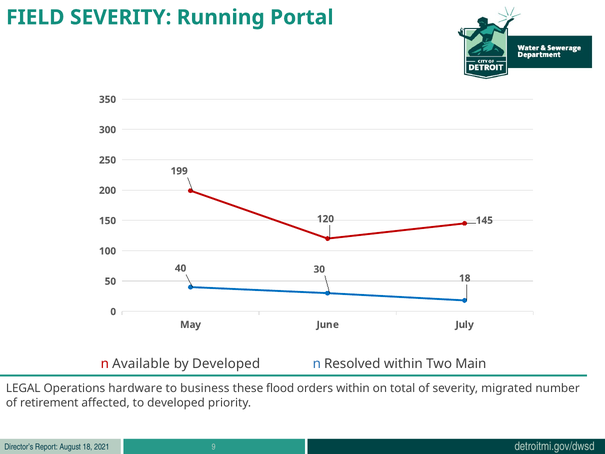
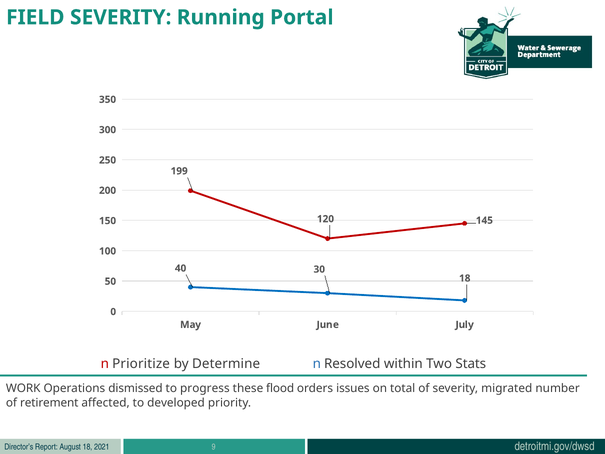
Available: Available -> Prioritize
by Developed: Developed -> Determine
Main: Main -> Stats
LEGAL: LEGAL -> WORK
hardware: hardware -> dismissed
business: business -> progress
orders within: within -> issues
